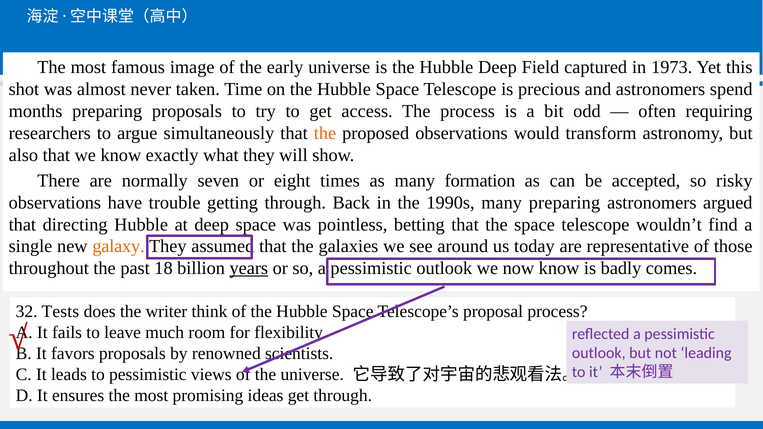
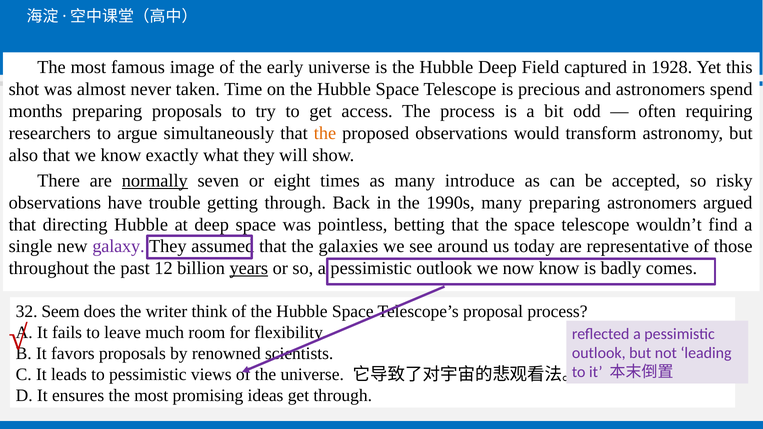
1973: 1973 -> 1928
normally underline: none -> present
formation: formation -> introduce
galaxy colour: orange -> purple
18: 18 -> 12
Tests: Tests -> Seem
